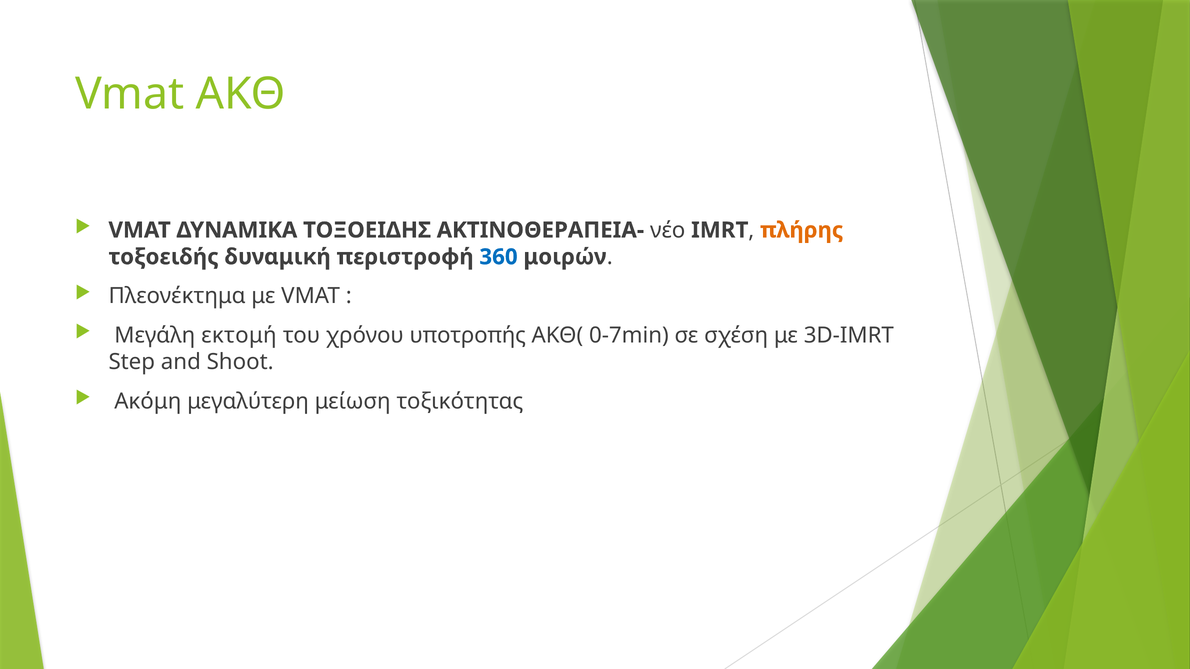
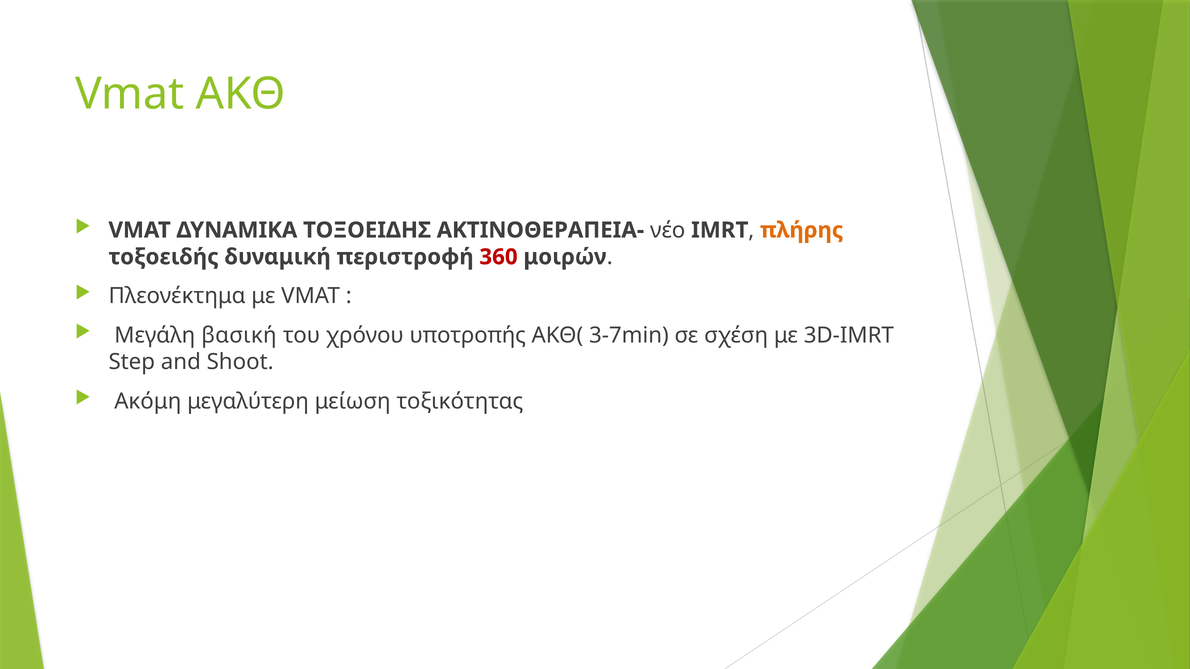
360 colour: blue -> red
εκτομή: εκτομή -> βασική
0-7min: 0-7min -> 3-7min
